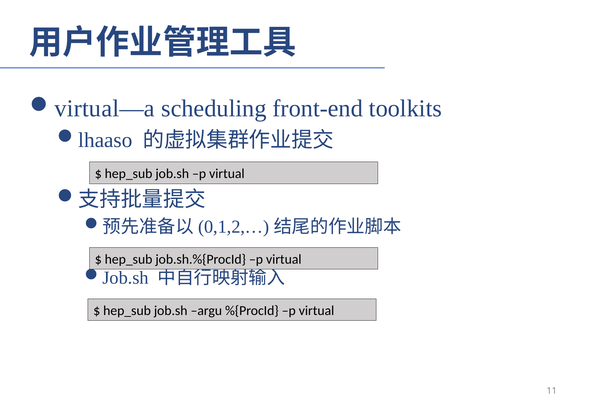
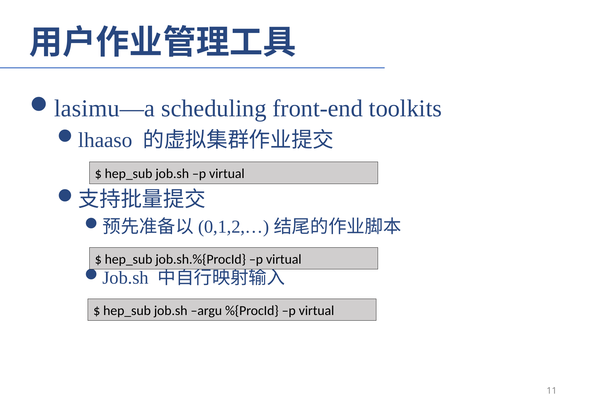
virtual—a: virtual—a -> lasimu—a
